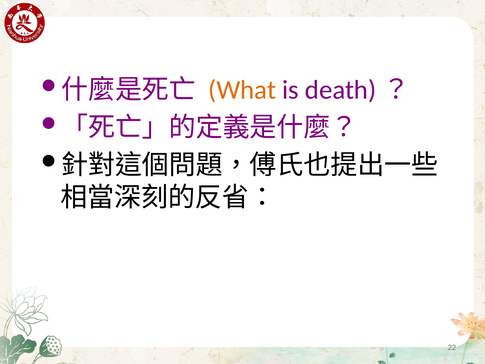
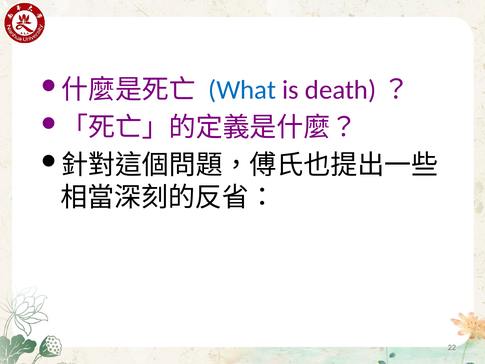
What colour: orange -> blue
